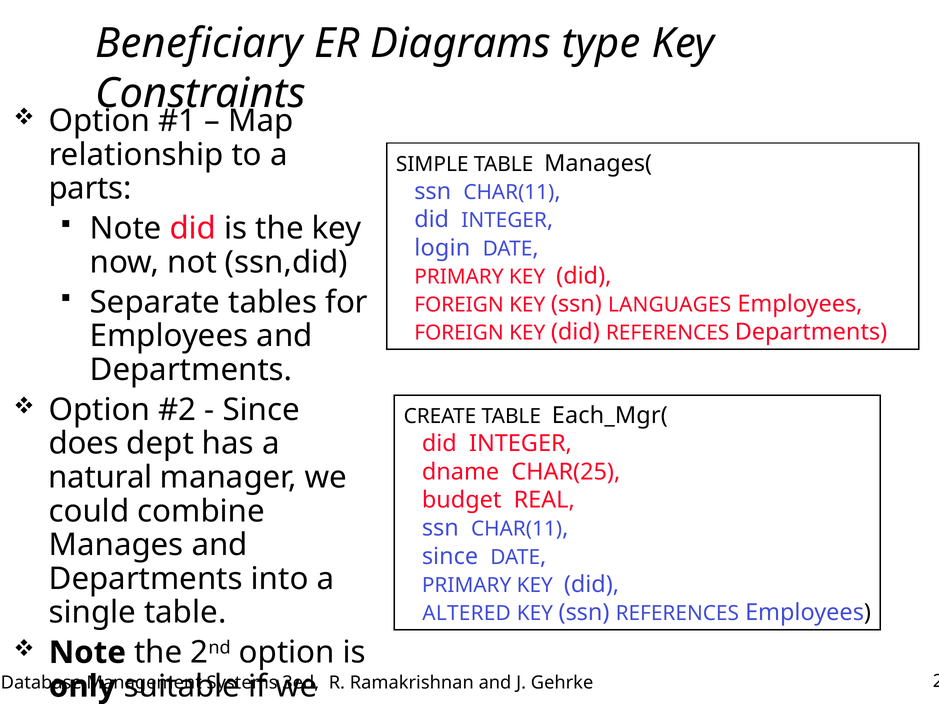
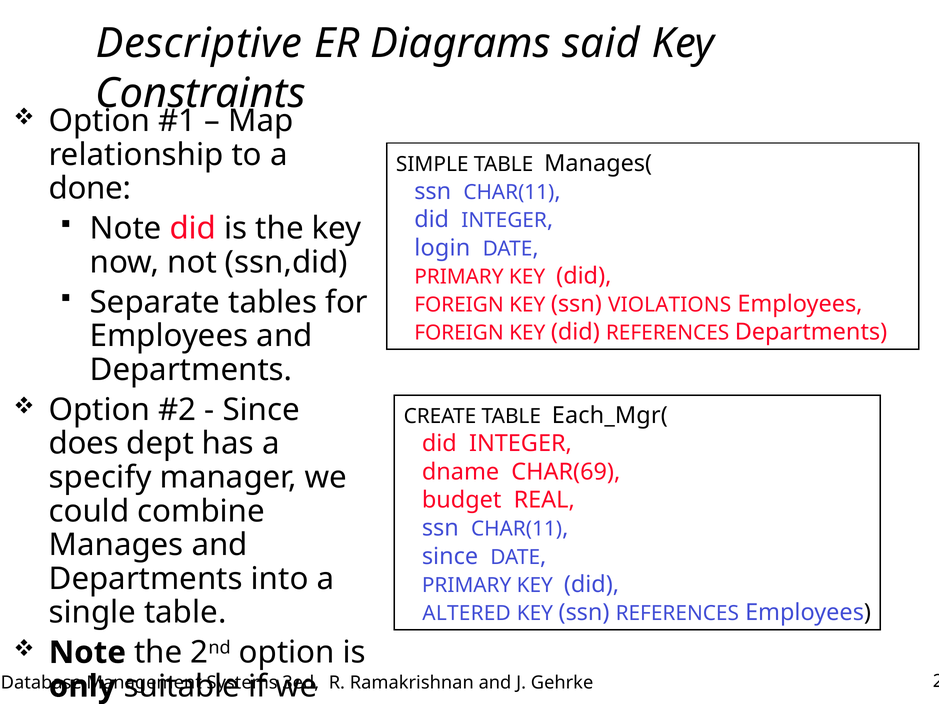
Beneficiary: Beneficiary -> Descriptive
type: type -> said
parts: parts -> done
LANGUAGES: LANGUAGES -> VIOLATIONS
CHAR(25: CHAR(25 -> CHAR(69
natural: natural -> specify
